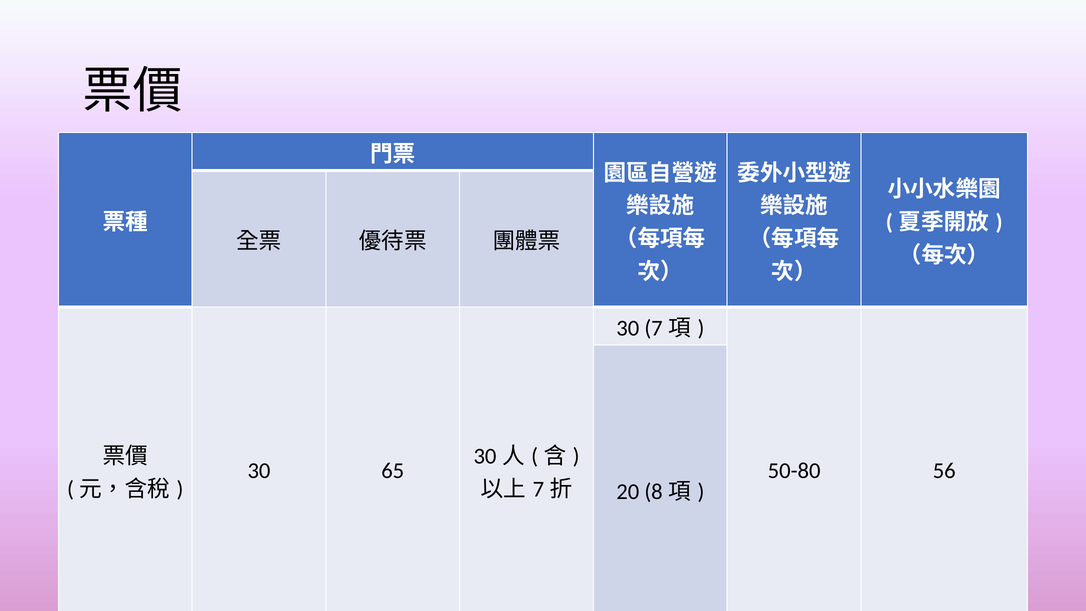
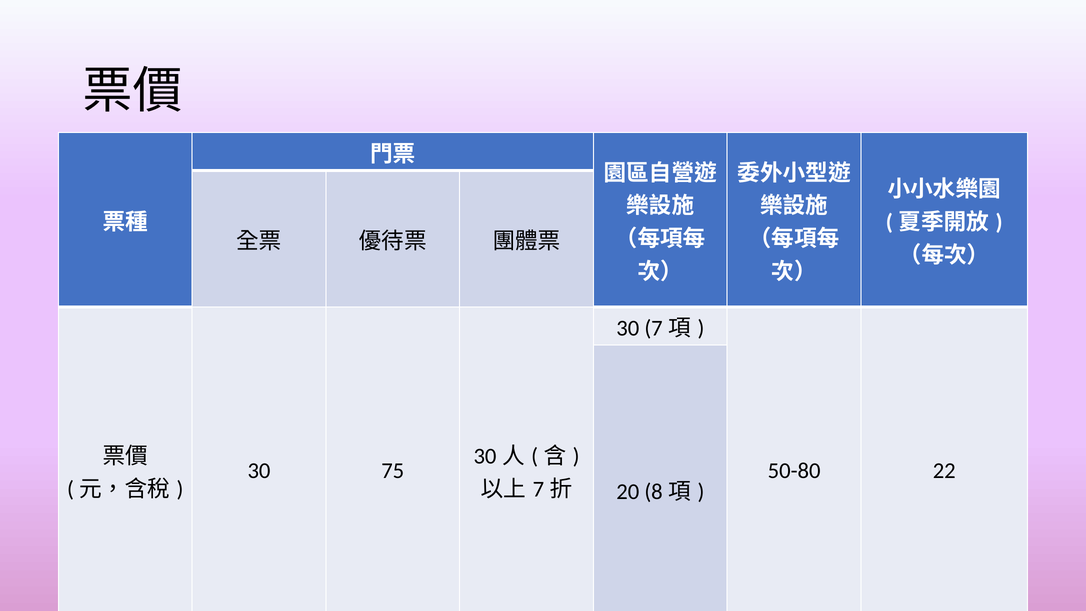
65: 65 -> 75
56: 56 -> 22
